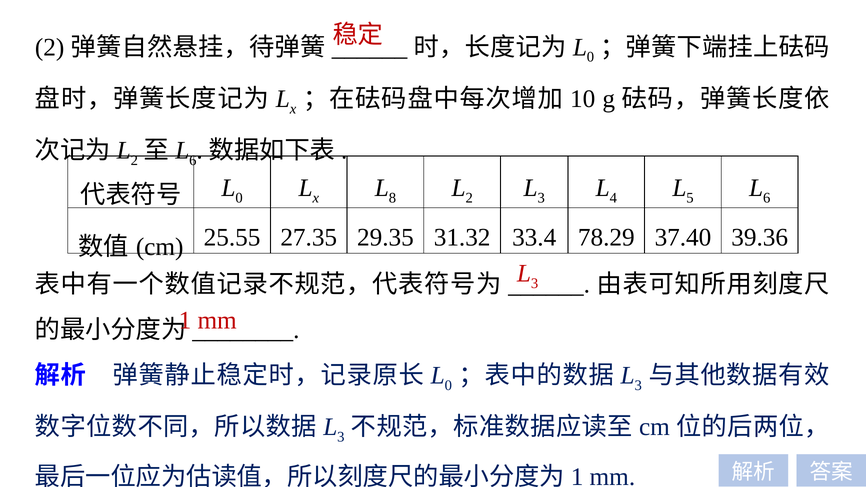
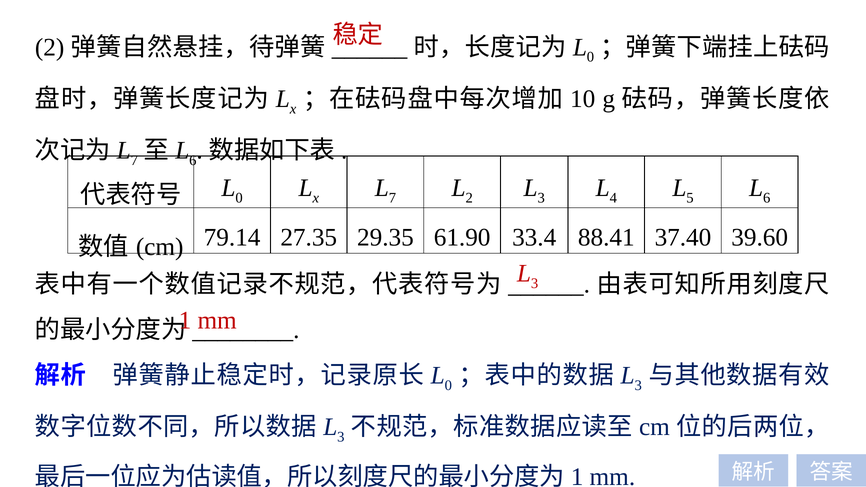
2 at (134, 161): 2 -> 7
8 at (392, 198): 8 -> 7
25.55: 25.55 -> 79.14
31.32: 31.32 -> 61.90
78.29: 78.29 -> 88.41
39.36: 39.36 -> 39.60
